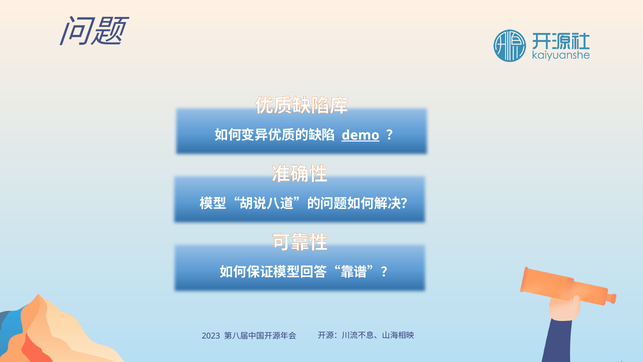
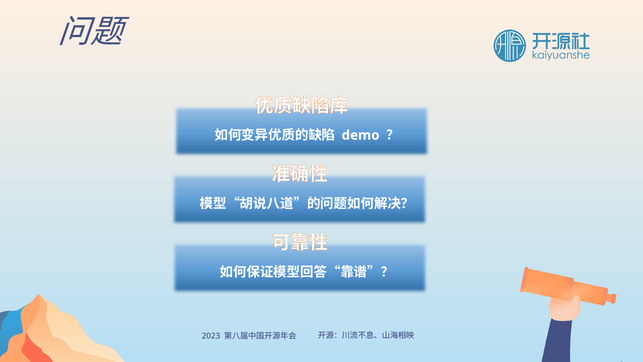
demo underline: present -> none
